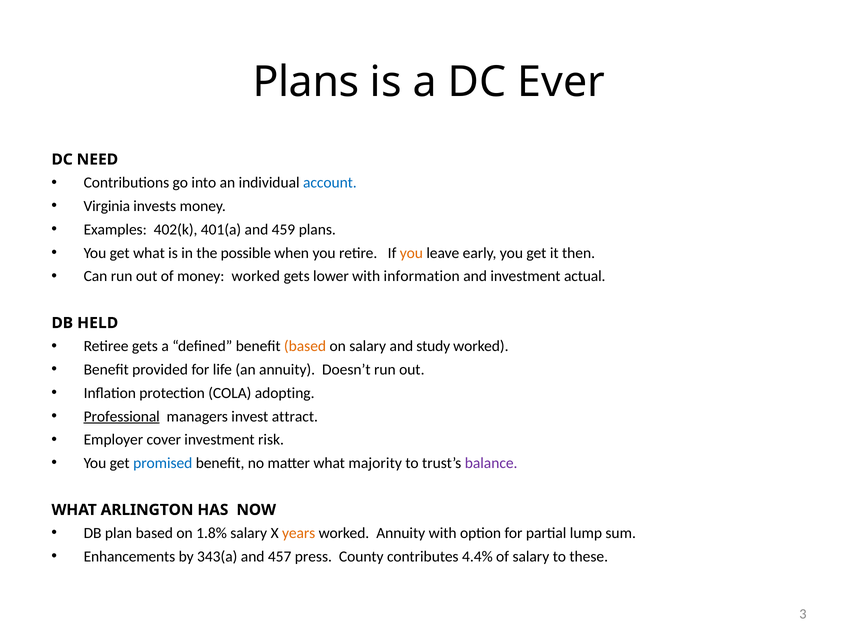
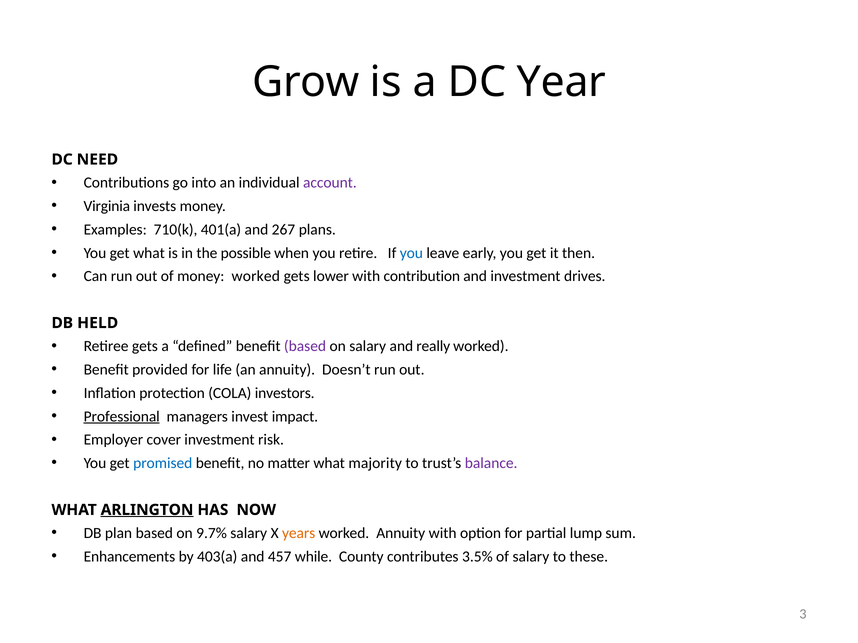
Plans at (306, 82): Plans -> Grow
Ever: Ever -> Year
account colour: blue -> purple
402(k: 402(k -> 710(k
459: 459 -> 267
you at (411, 253) colour: orange -> blue
information: information -> contribution
actual: actual -> drives
based at (305, 347) colour: orange -> purple
study: study -> really
adopting: adopting -> investors
attract: attract -> impact
ARLINGTON underline: none -> present
1.8%: 1.8% -> 9.7%
343(a: 343(a -> 403(a
press: press -> while
4.4%: 4.4% -> 3.5%
